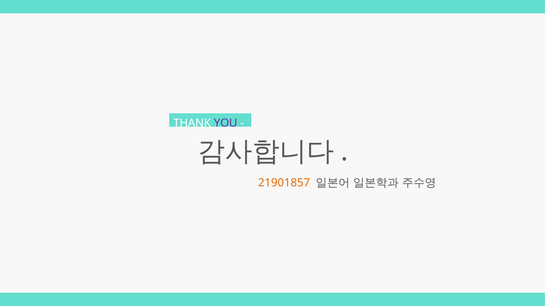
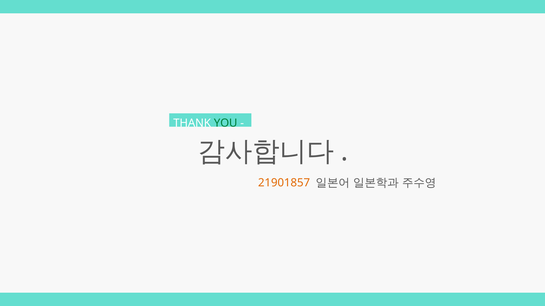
YOU colour: purple -> green
